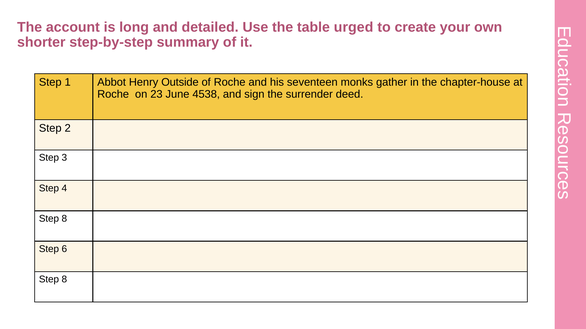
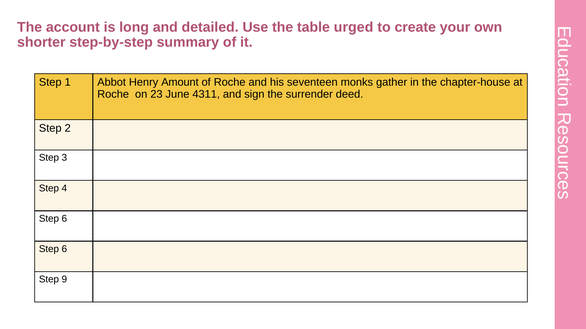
Outside: Outside -> Amount
4538: 4538 -> 4311
8 at (64, 219): 8 -> 6
8 at (64, 280): 8 -> 9
